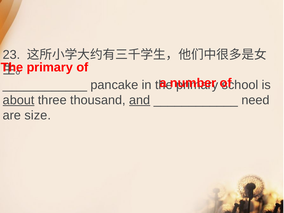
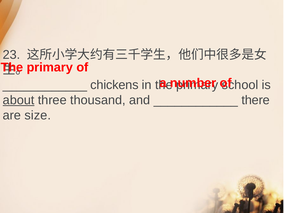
pancake: pancake -> chickens
and underline: present -> none
need: need -> there
